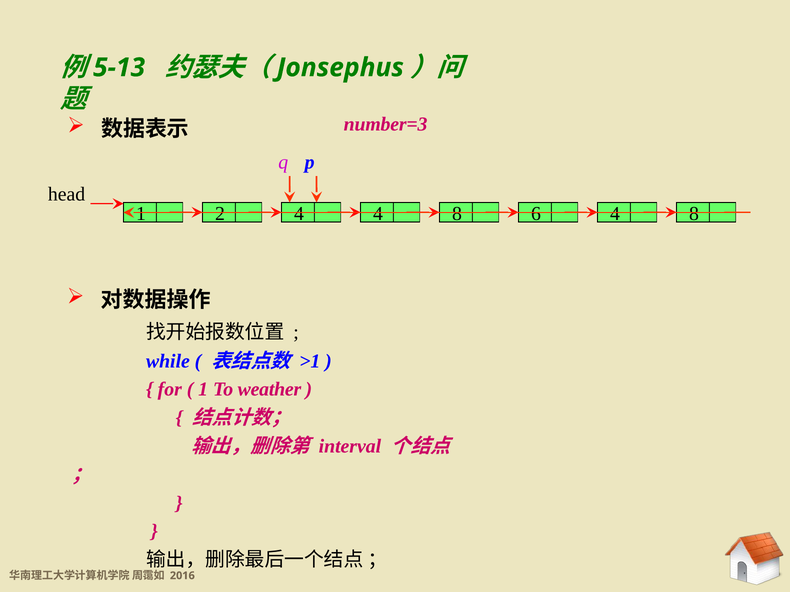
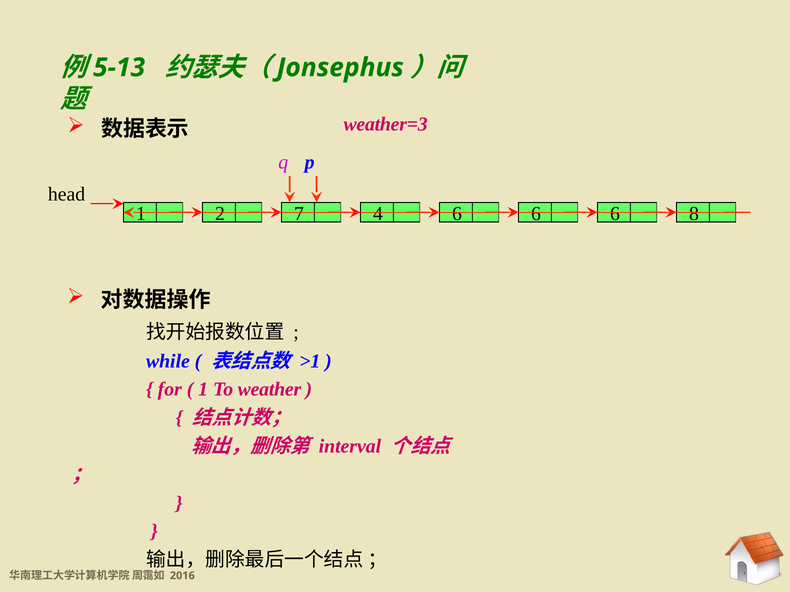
number=3: number=3 -> weather=3
2 4: 4 -> 7
8 at (457, 214): 8 -> 6
4 at (615, 214): 4 -> 6
